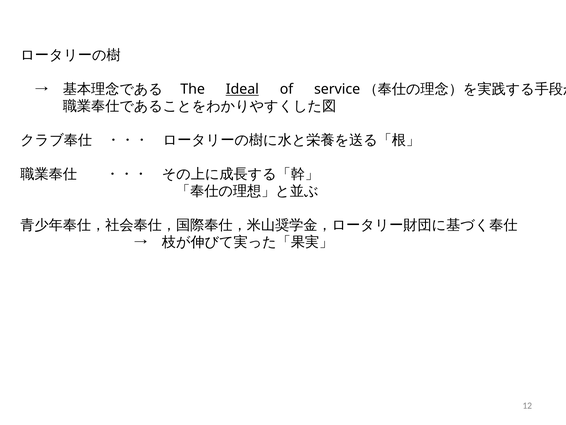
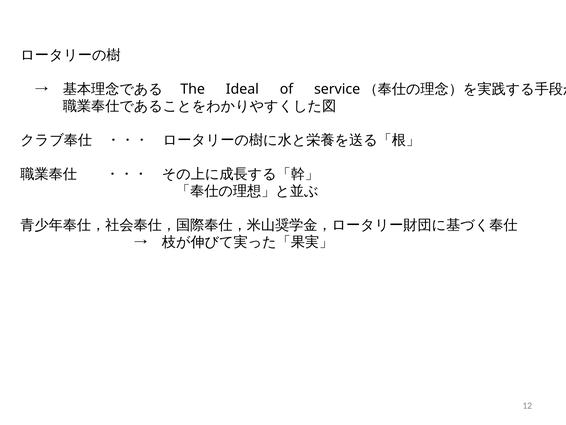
Ideal underline: present -> none
